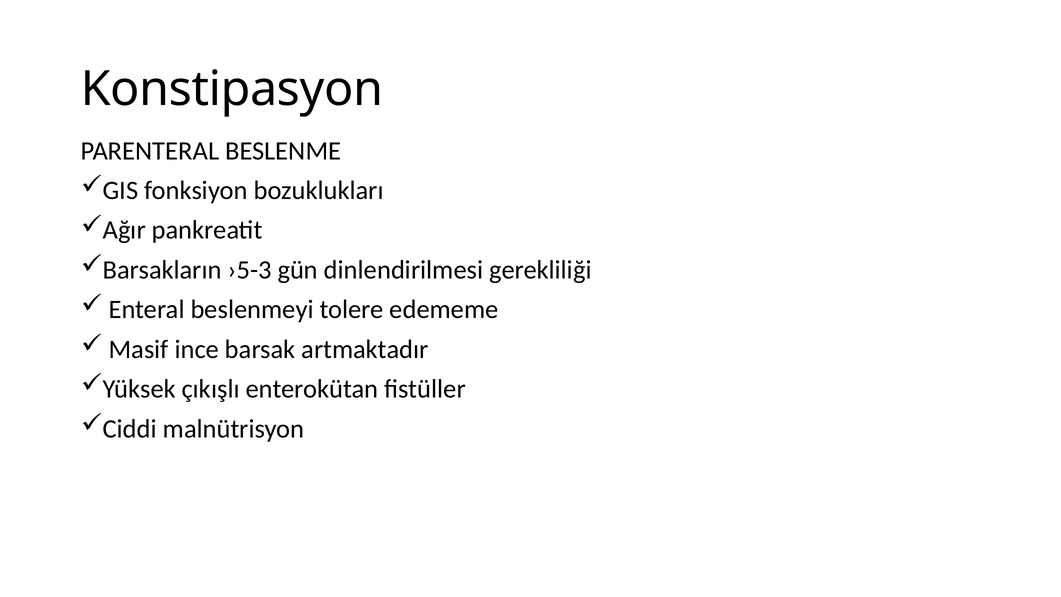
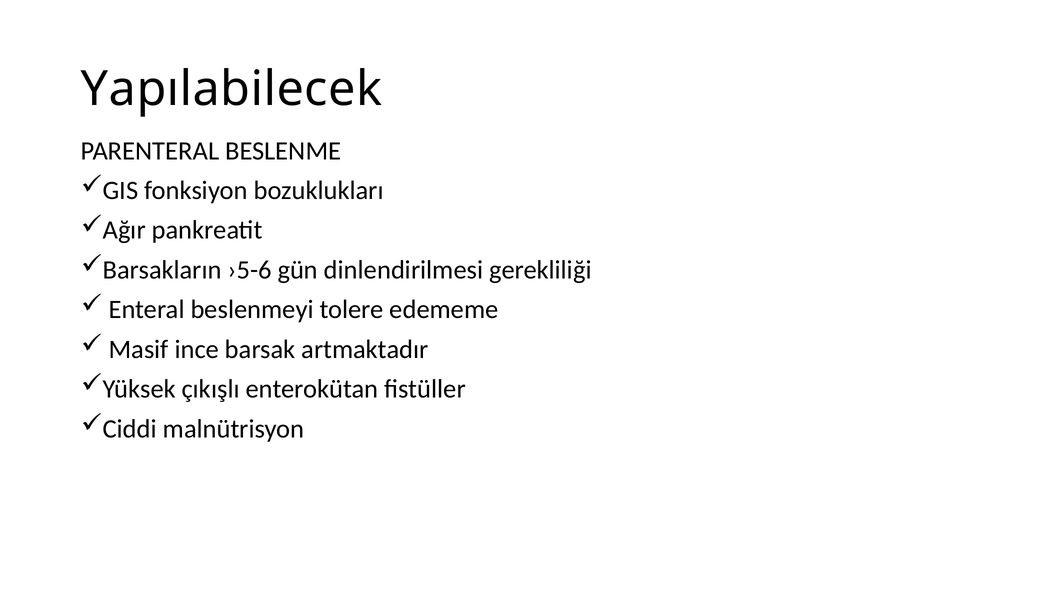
Konstipasyon: Konstipasyon -> Yapılabilecek
›5-3: ›5-3 -> ›5-6
